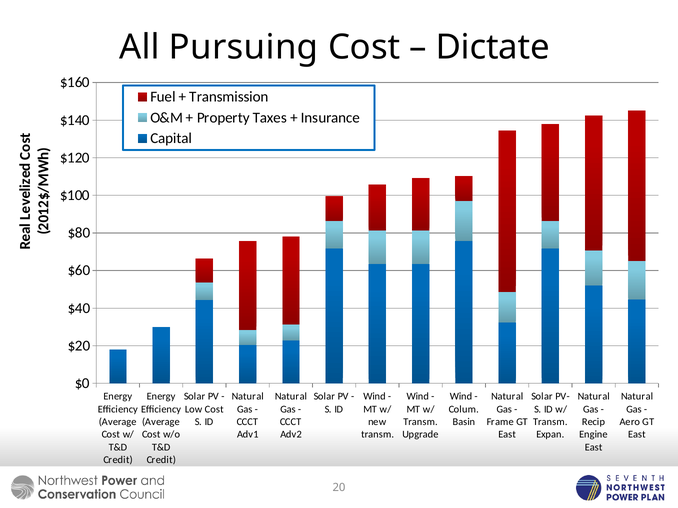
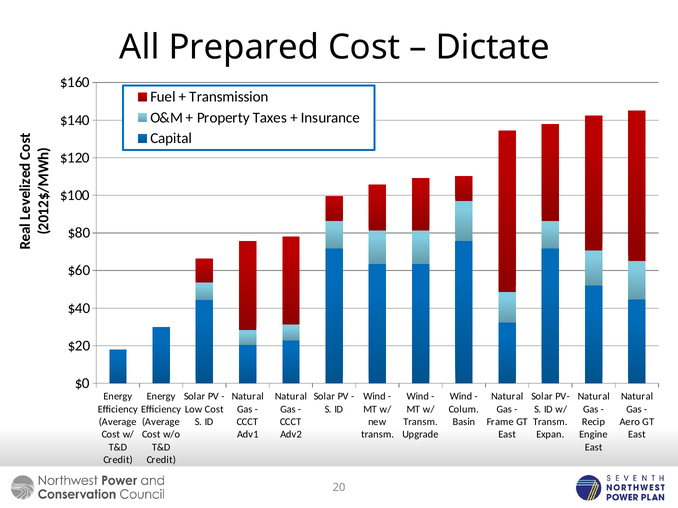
Pursuing: Pursuing -> Prepared
